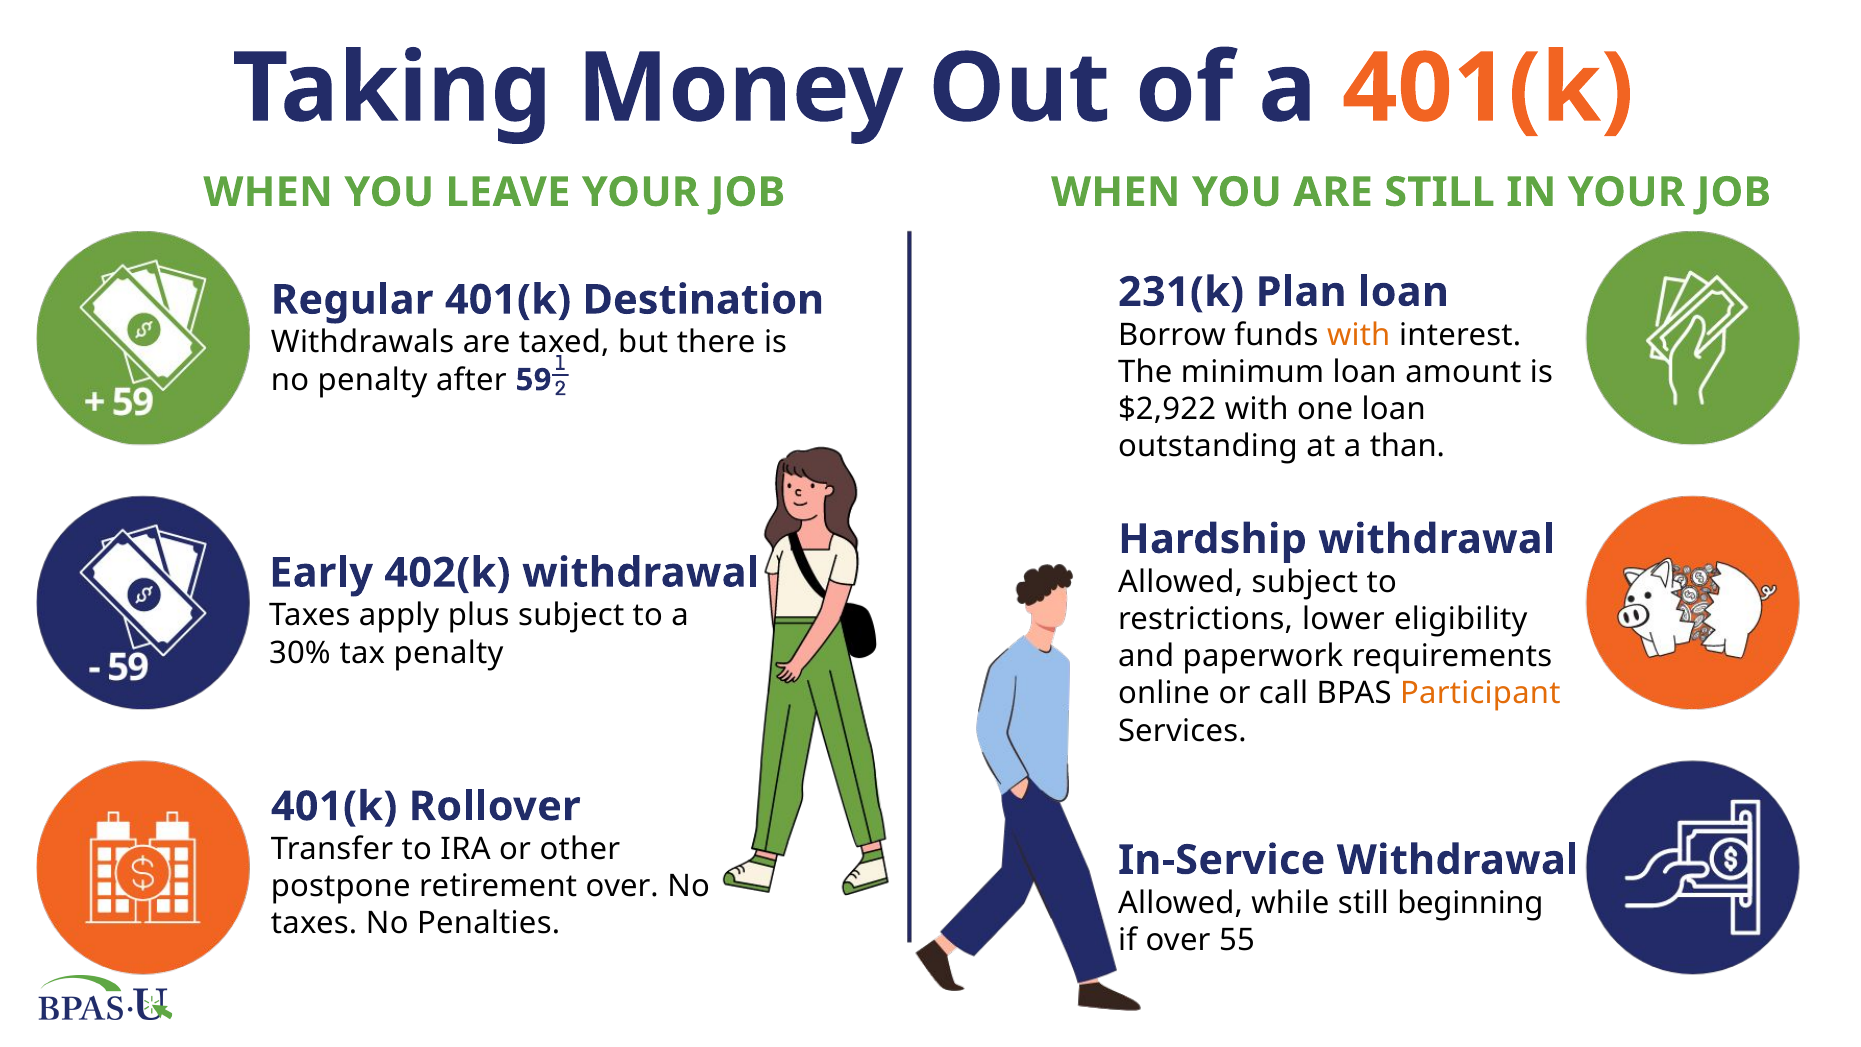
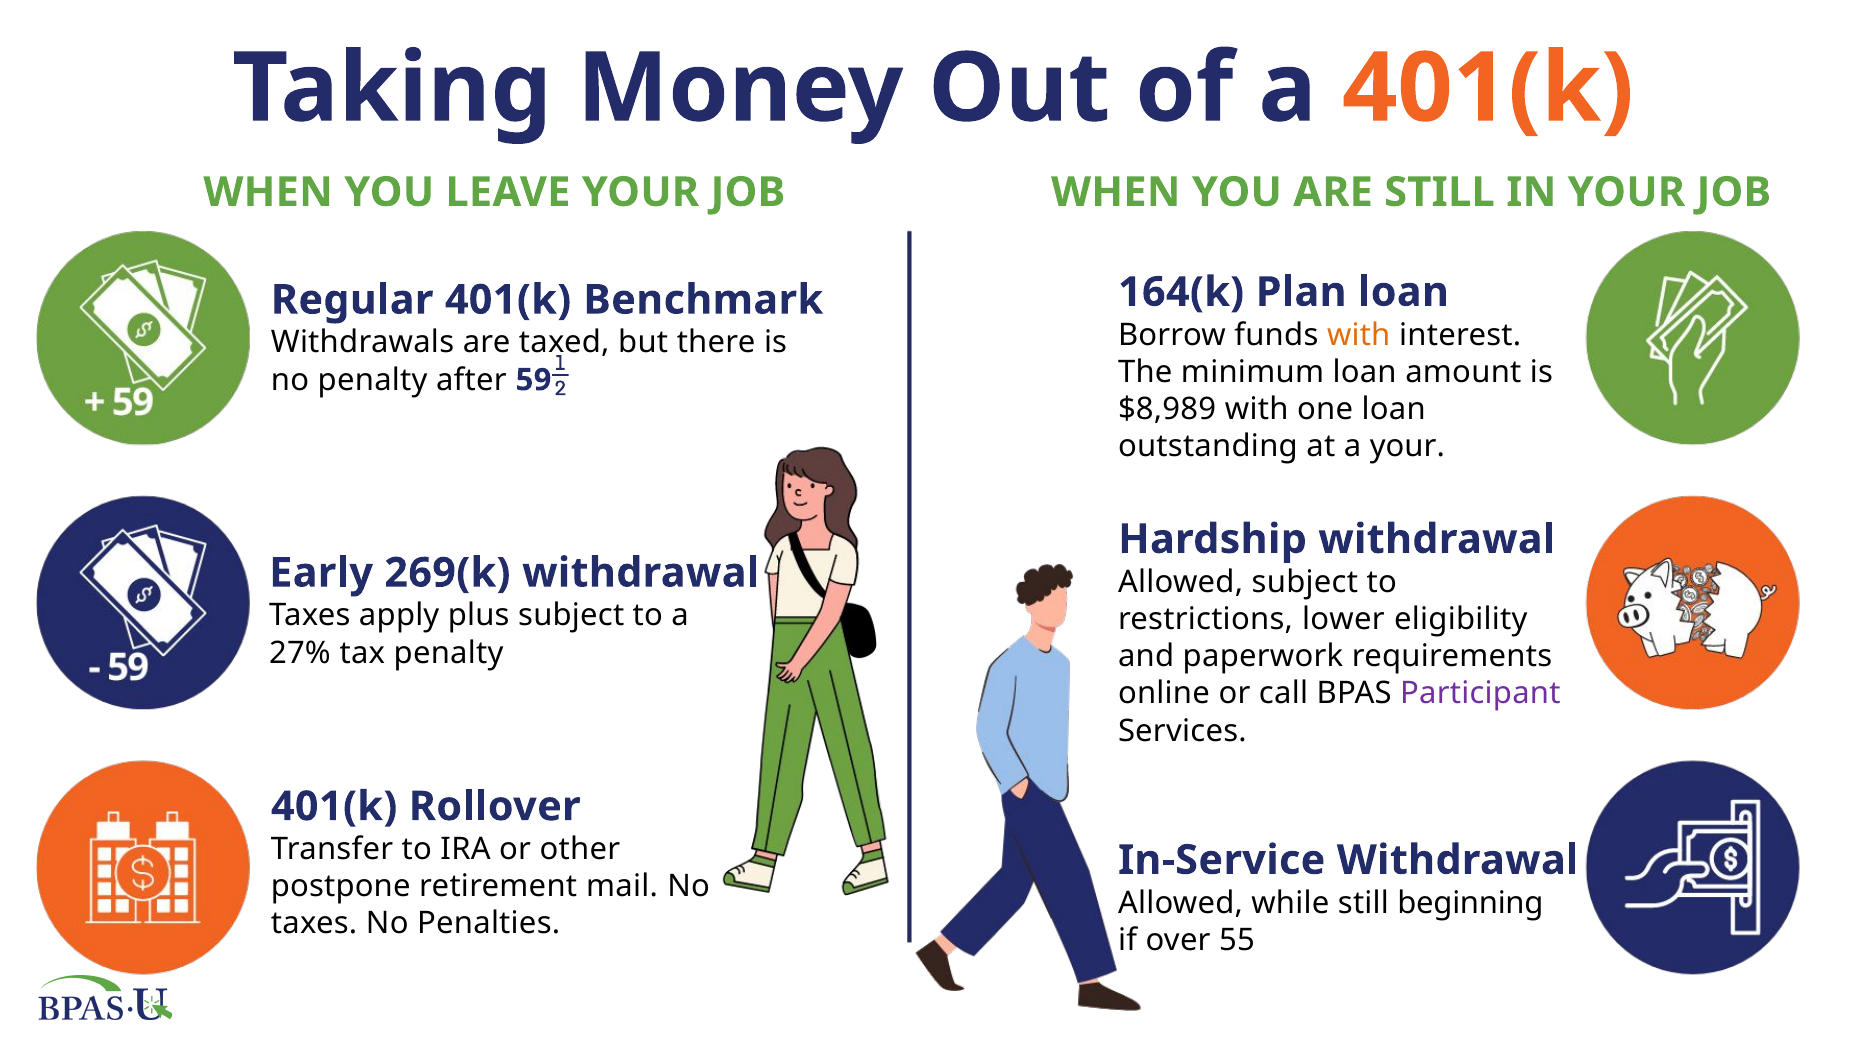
231(k: 231(k -> 164(k
Destination: Destination -> Benchmark
$2,922: $2,922 -> $8,989
a than: than -> your
402(k: 402(k -> 269(k
30%: 30% -> 27%
Participant colour: orange -> purple
retirement over: over -> mail
